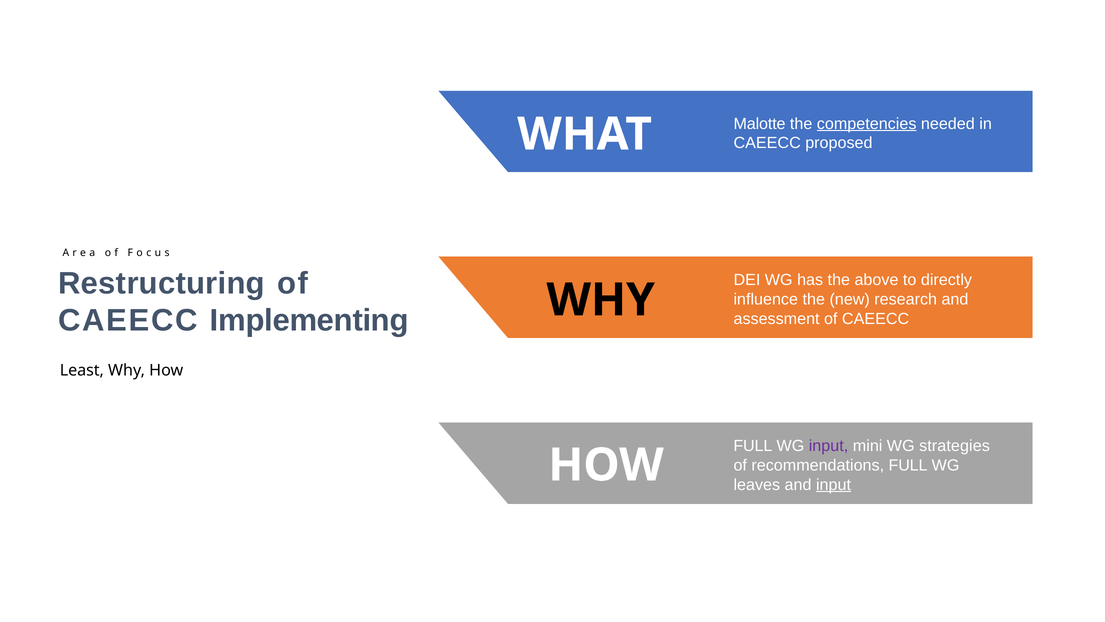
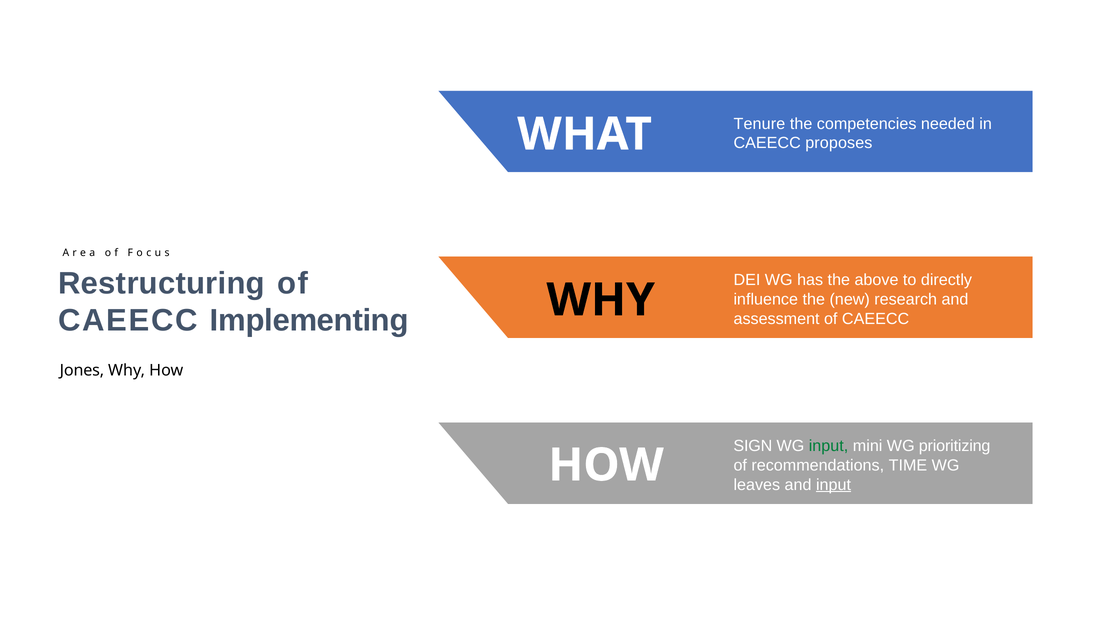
Malotte: Malotte -> Tenure
competencies underline: present -> none
proposed: proposed -> proposes
Least: Least -> Jones
FULL at (753, 446): FULL -> SIGN
input at (829, 446) colour: purple -> green
strategies: strategies -> prioritizing
recommendations FULL: FULL -> TIME
